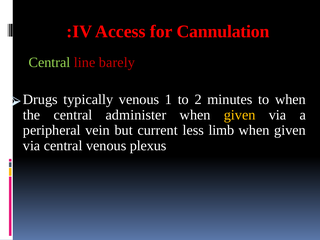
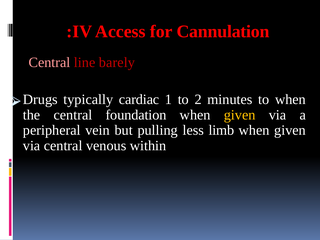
Central at (50, 63) colour: light green -> pink
typically venous: venous -> cardiac
administer: administer -> foundation
current: current -> pulling
plexus: plexus -> within
